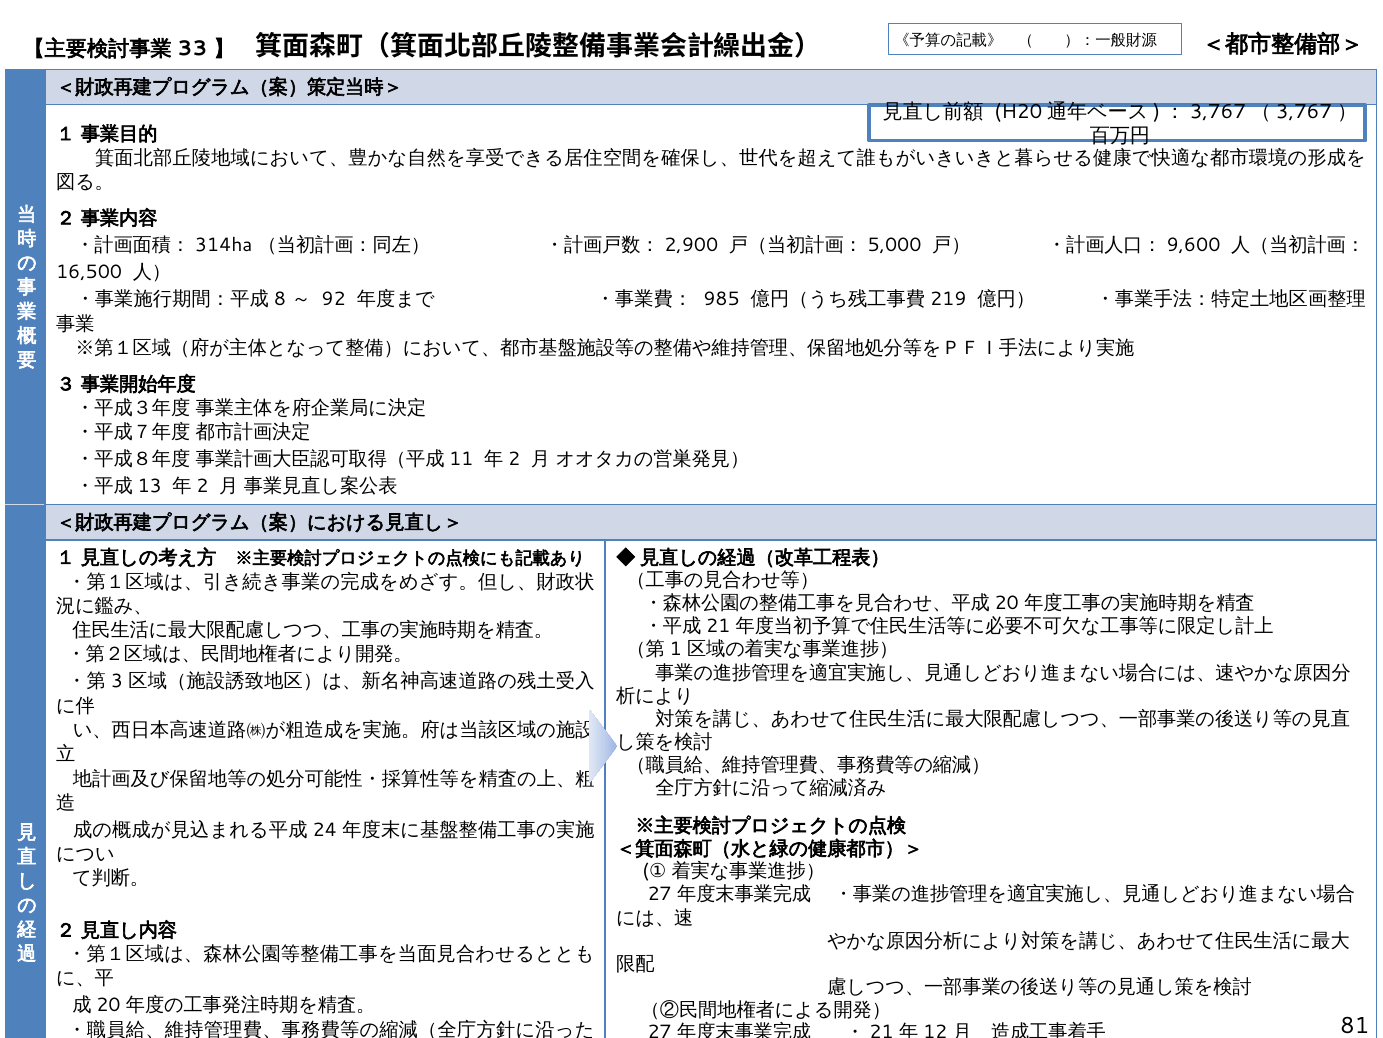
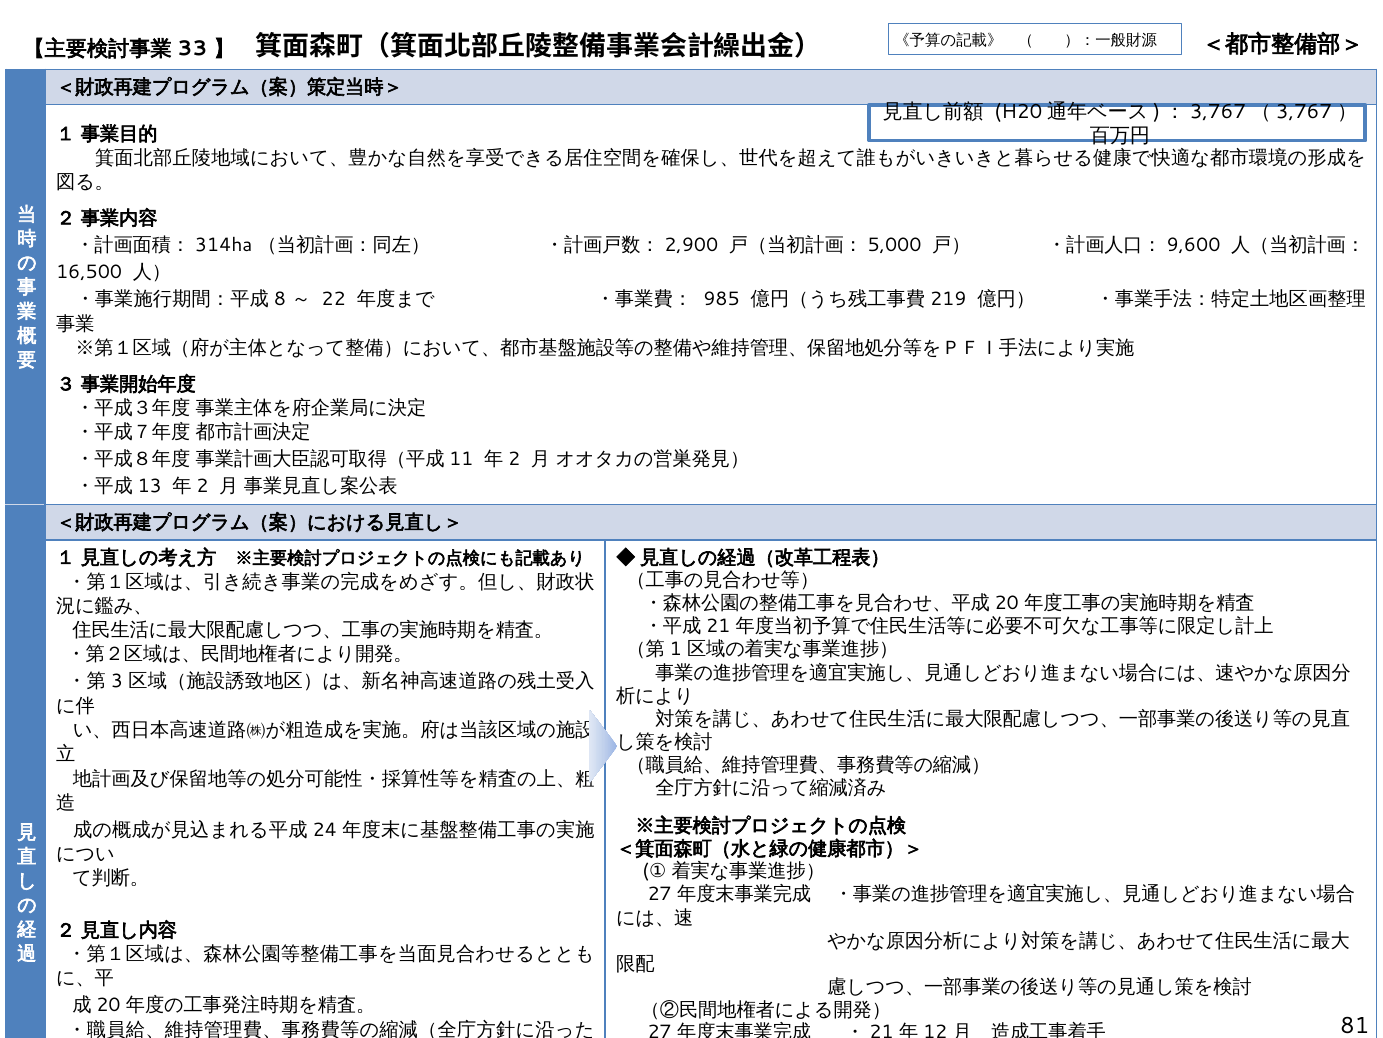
92: 92 -> 22
